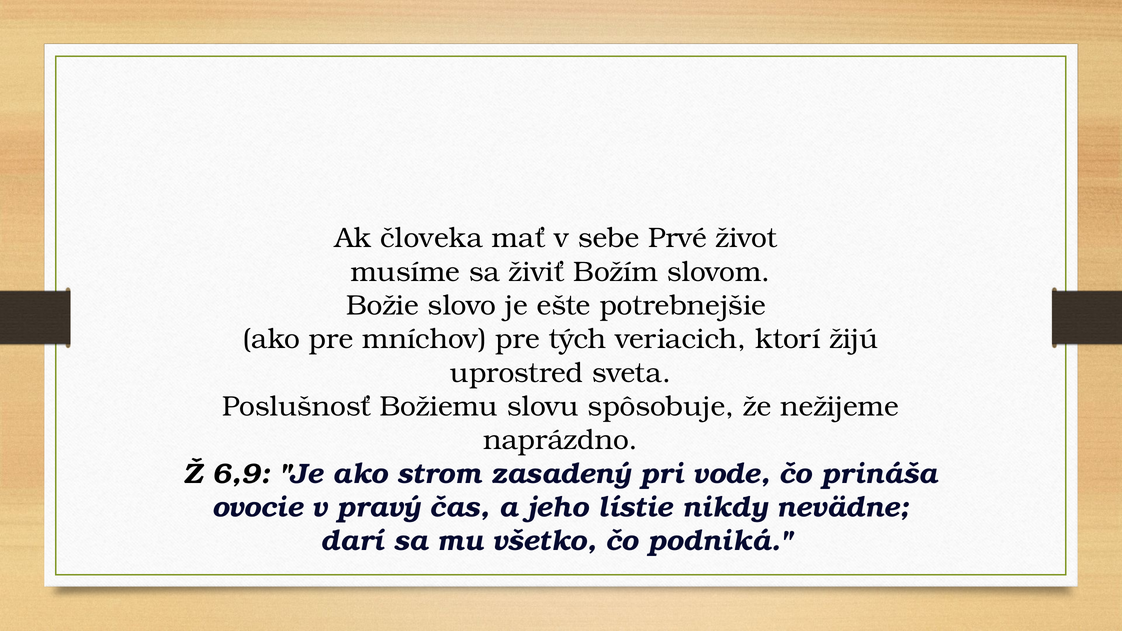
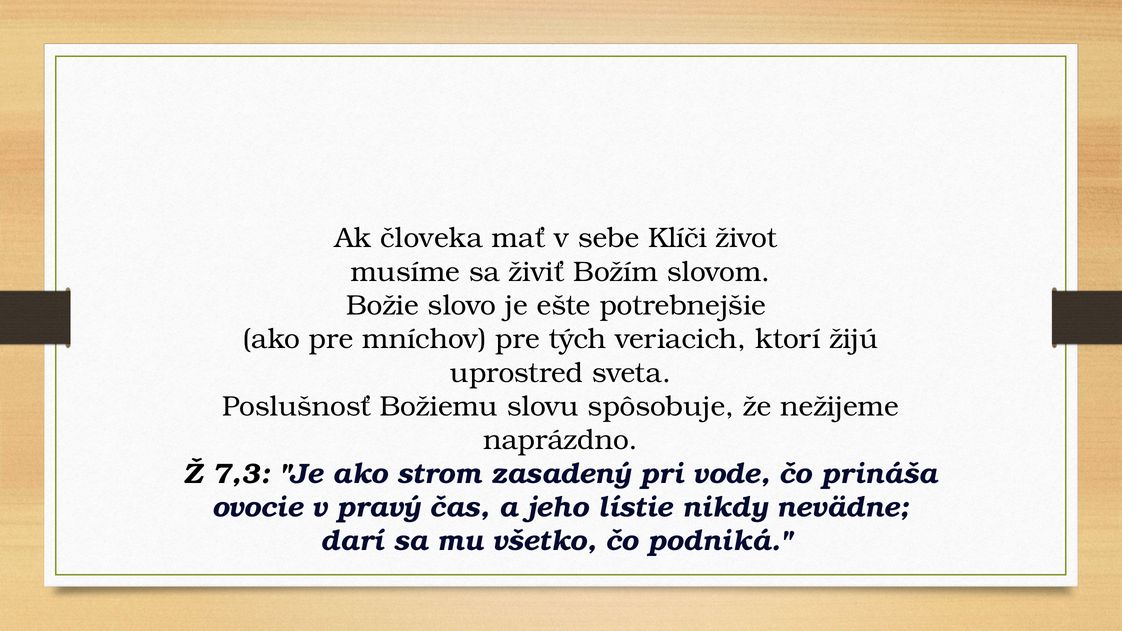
Prvé: Prvé -> Klíči
6,9: 6,9 -> 7,3
